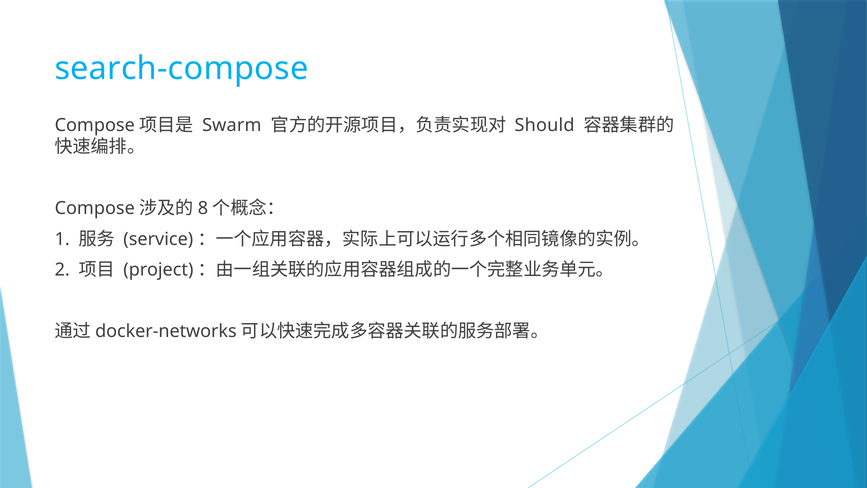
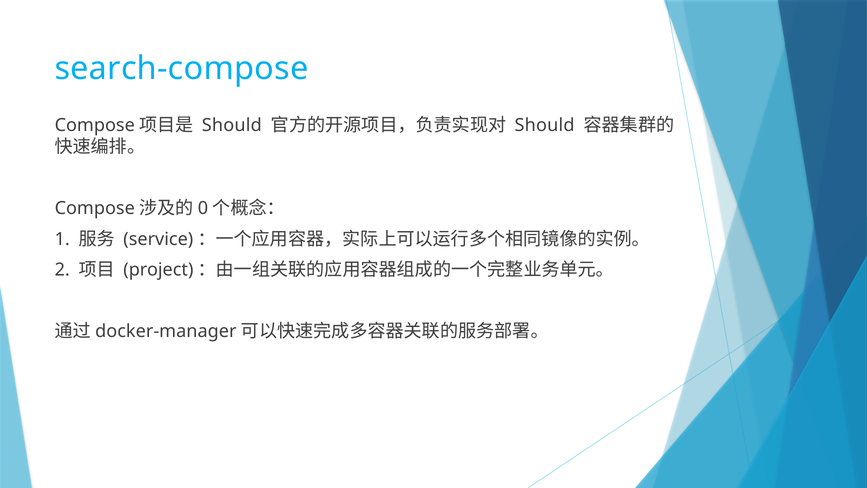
Swarm at (232, 125): Swarm -> Should
8: 8 -> 0
docker-networks: docker-networks -> docker-manager
